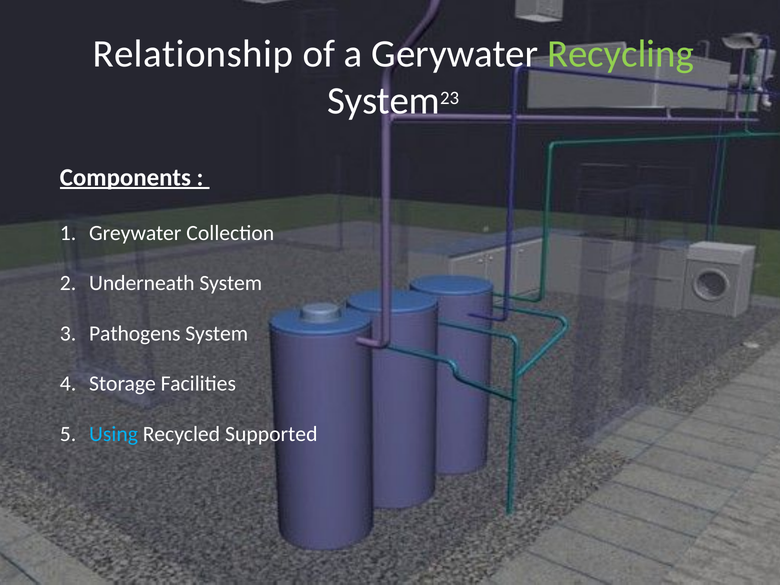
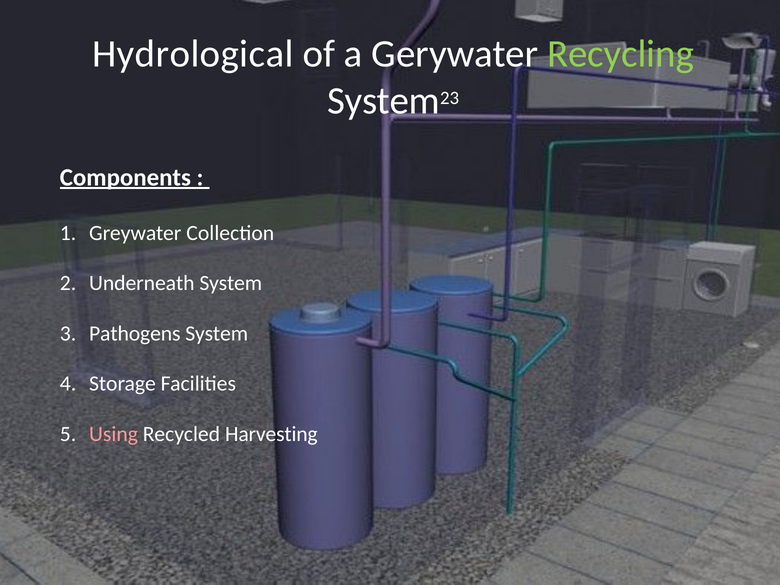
Relationship: Relationship -> Hydrological
Using colour: light blue -> pink
Supported: Supported -> Harvesting
